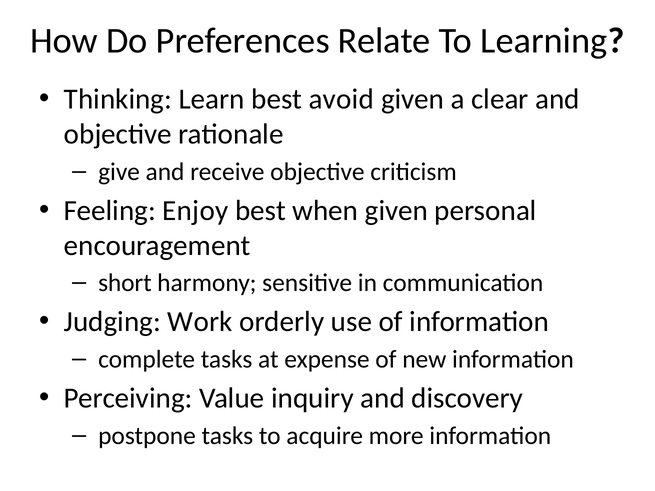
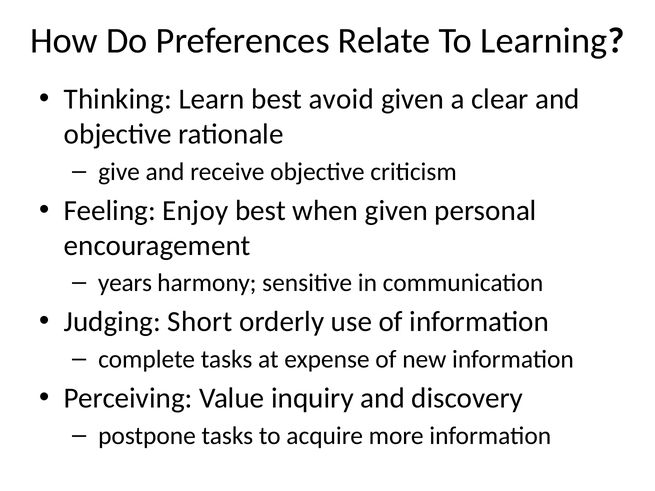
short: short -> years
Work: Work -> Short
